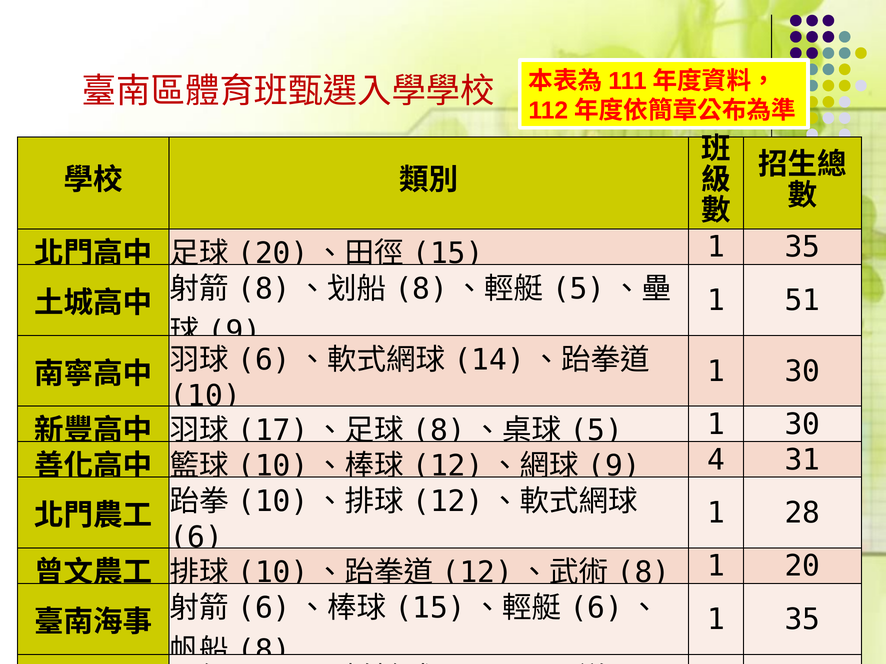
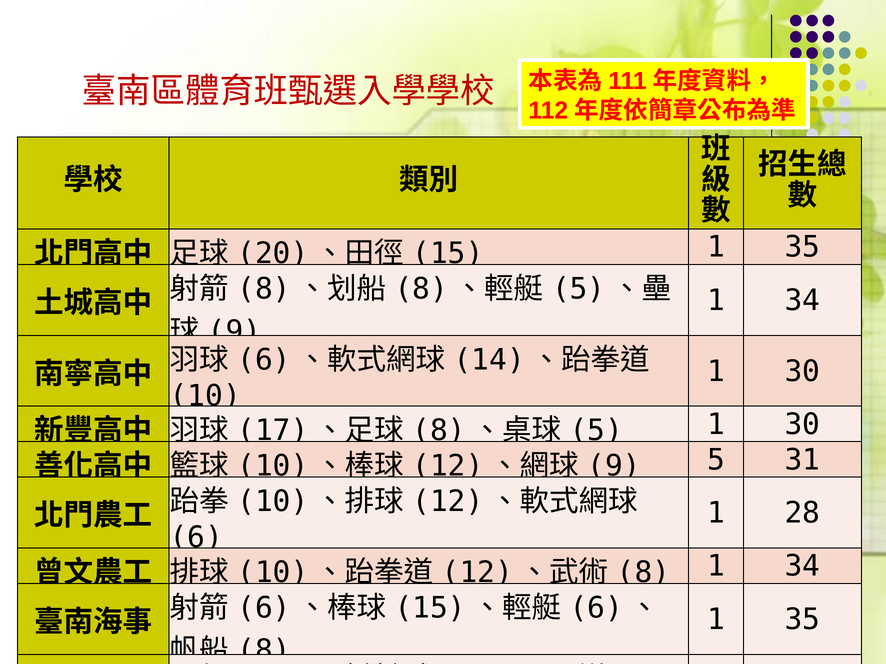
51 at (803, 301): 51 -> 34
4 at (716, 460): 4 -> 5
20 at (803, 567): 20 -> 34
